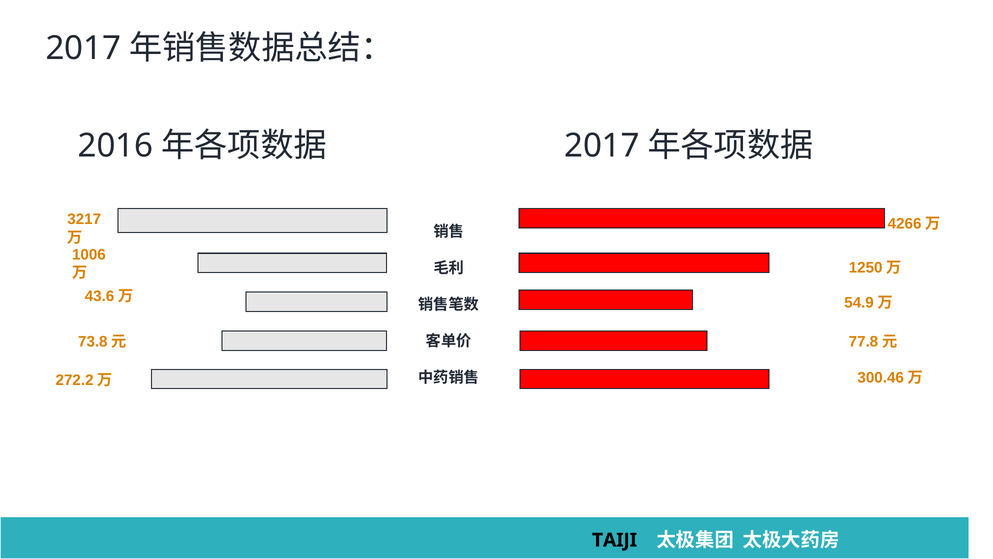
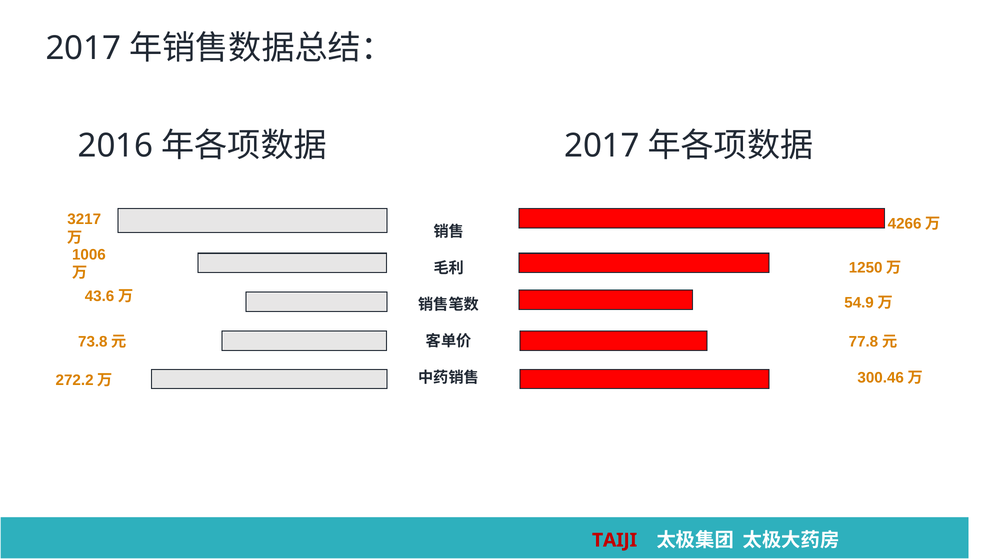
TAIJI colour: black -> red
